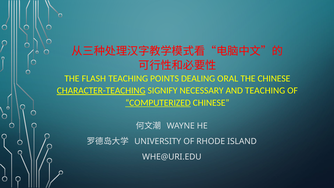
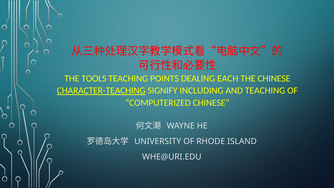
FLASH: FLASH -> TOOLS
ORAL: ORAL -> EACH
NECESSARY: NECESSARY -> INCLUDING
COMPUTERIZED underline: present -> none
